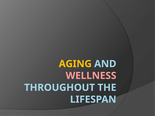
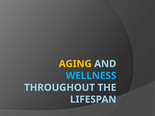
WELLNESS colour: pink -> light blue
